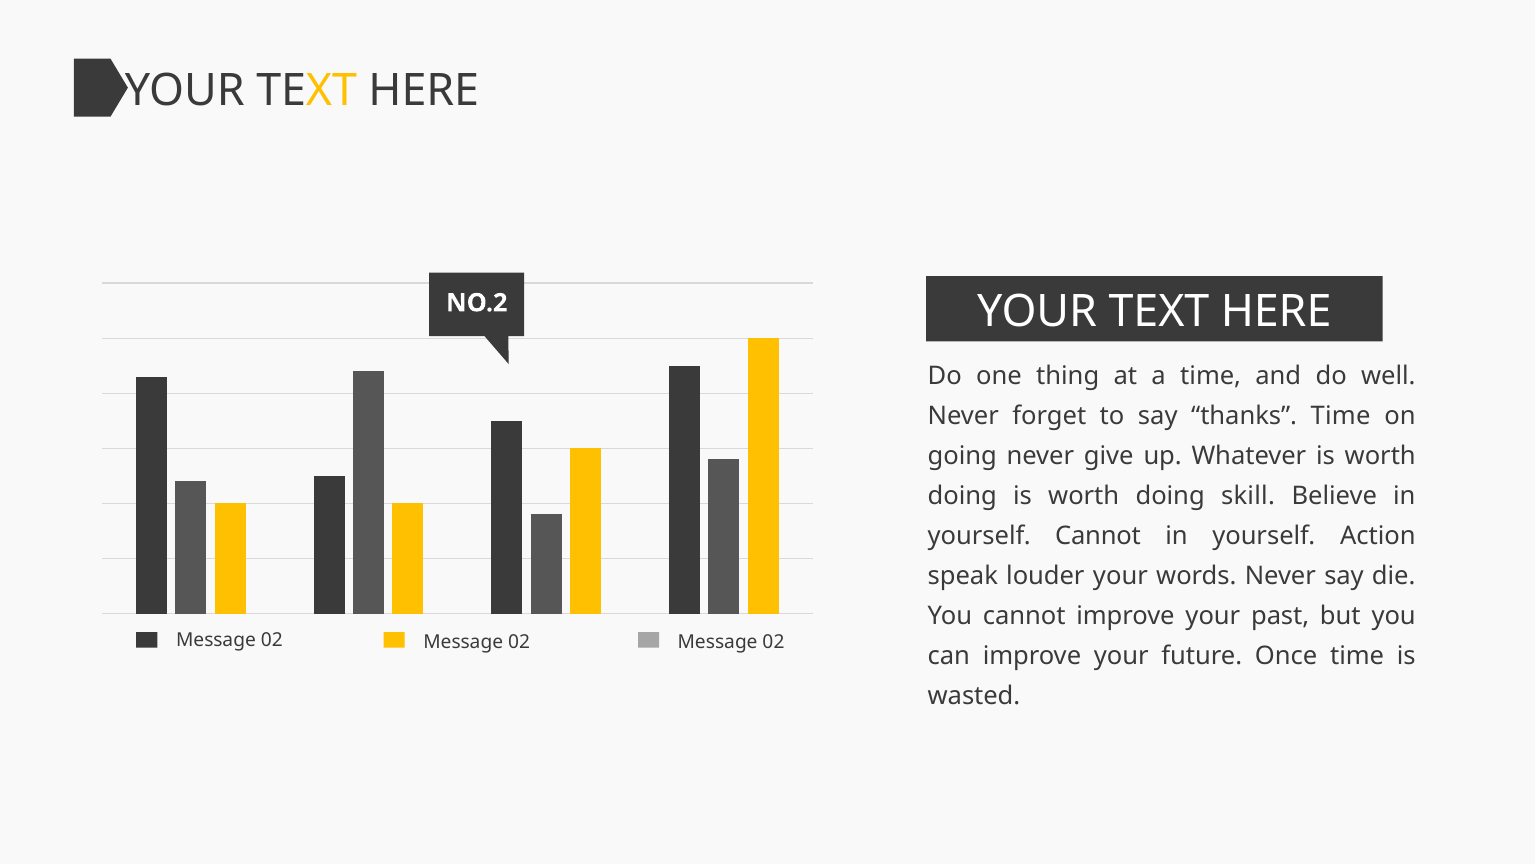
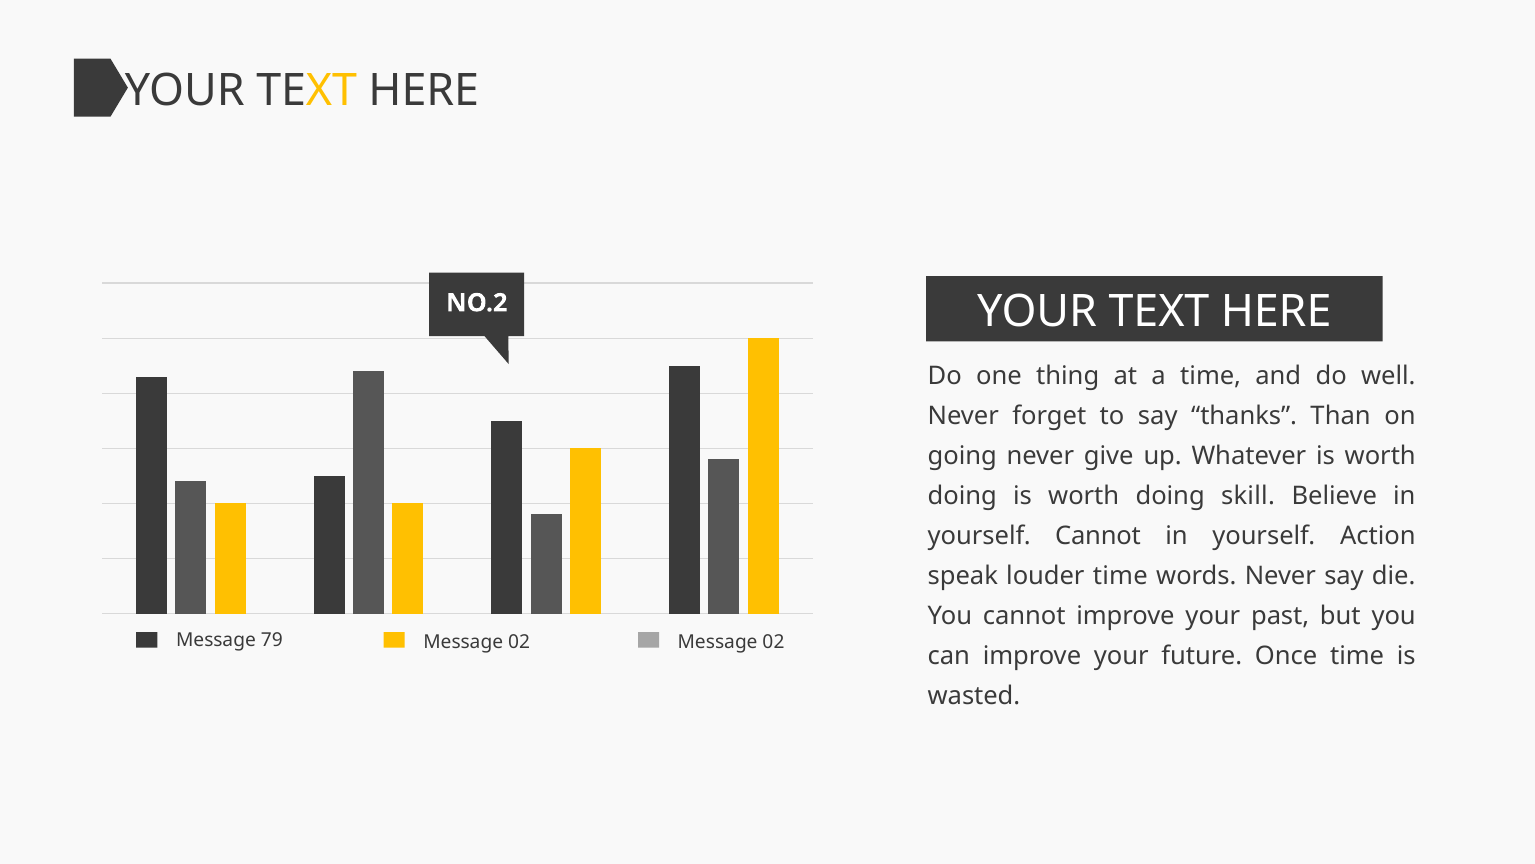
thanks Time: Time -> Than
louder your: your -> time
02 at (272, 640): 02 -> 79
